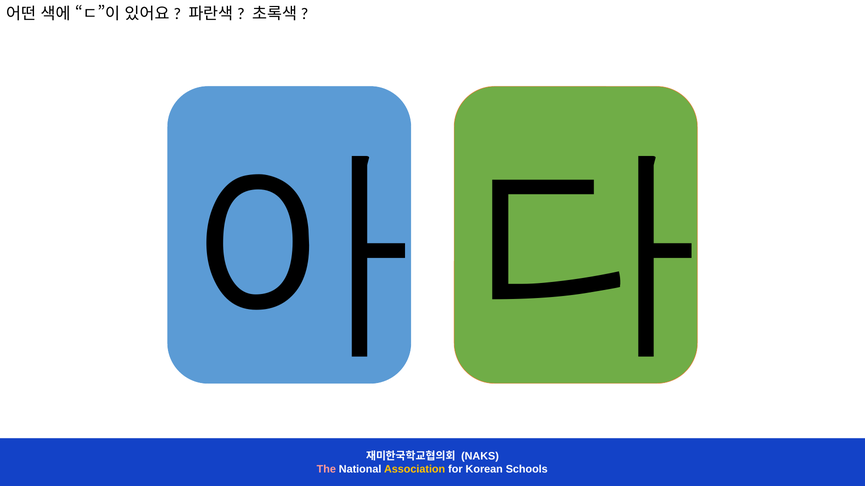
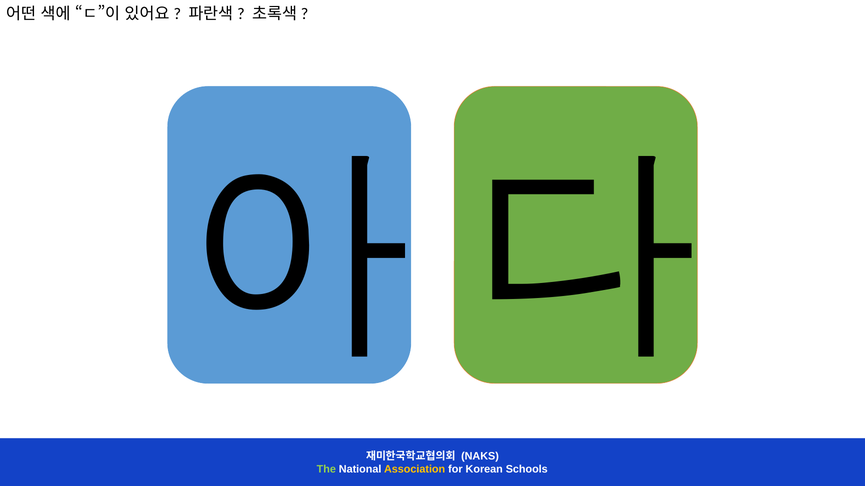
The colour: pink -> light green
